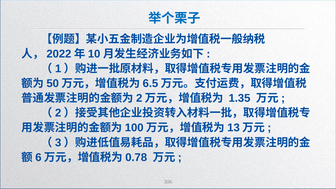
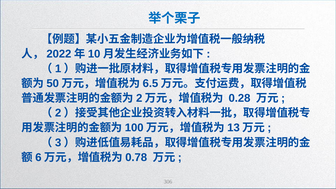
1.35: 1.35 -> 0.28
